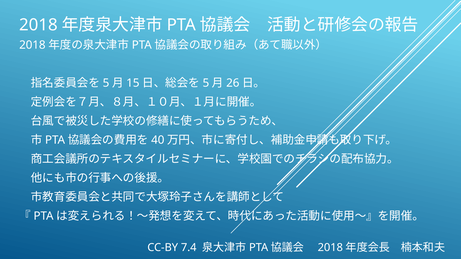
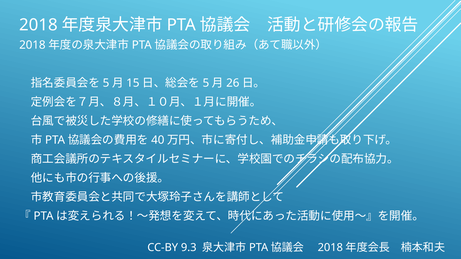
7.4: 7.4 -> 9.3
